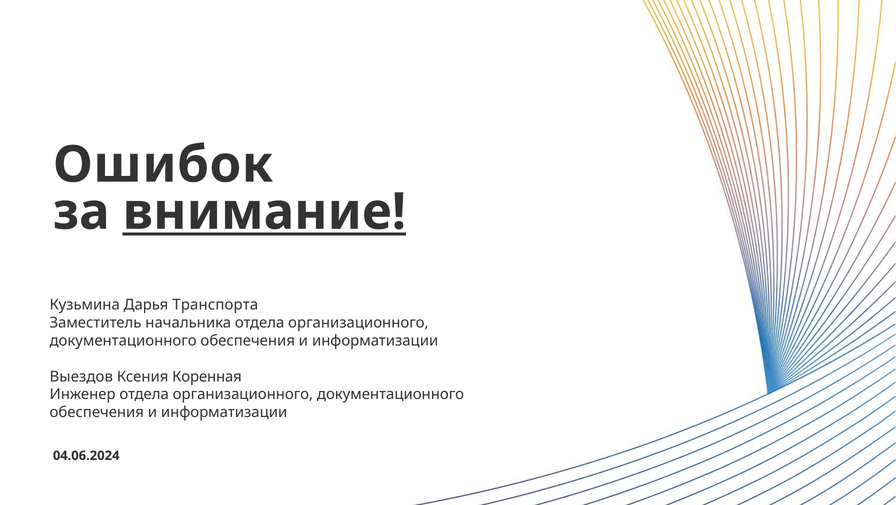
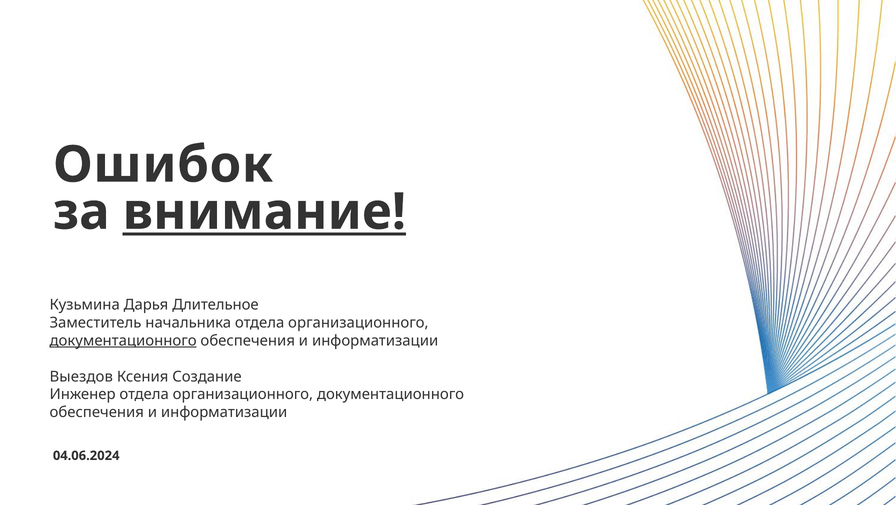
Транспорта: Транспорта -> Длительное
документационного at (123, 340) underline: none -> present
Коренная: Коренная -> Создание
